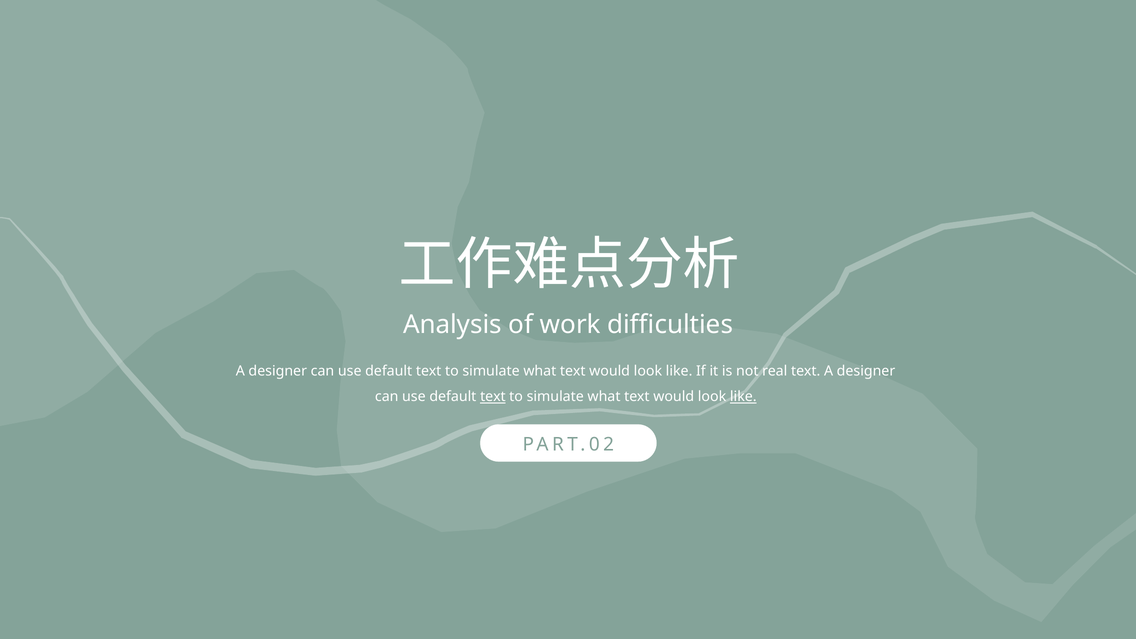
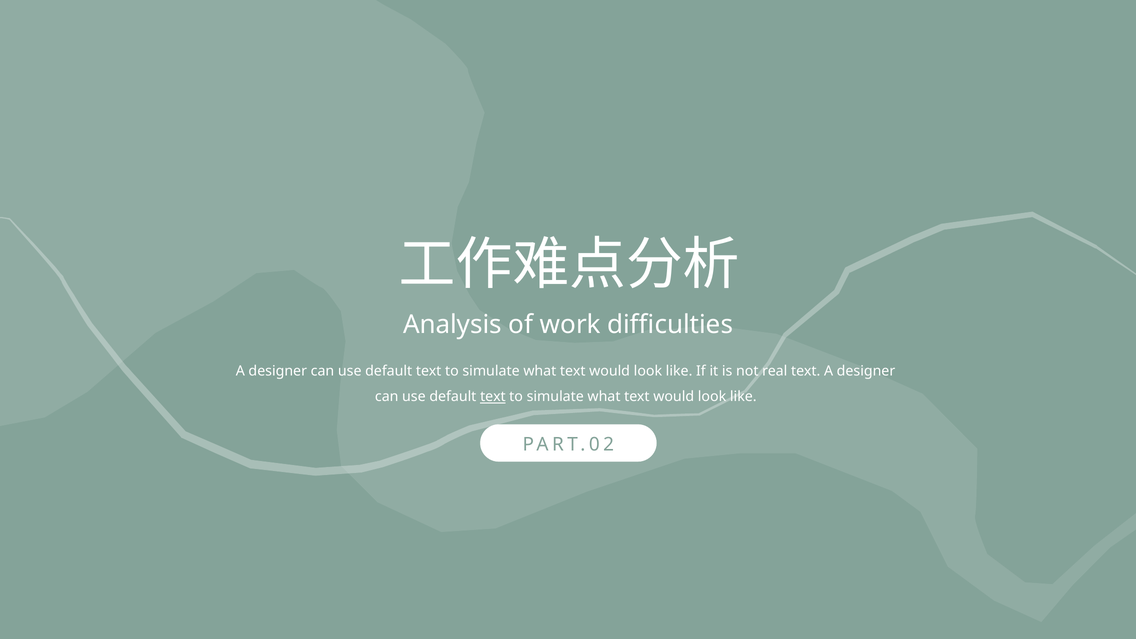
like at (743, 397) underline: present -> none
